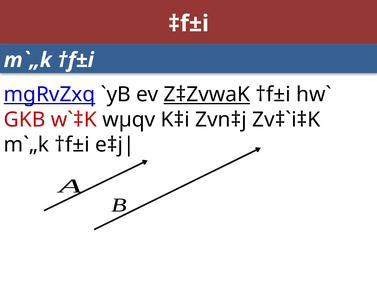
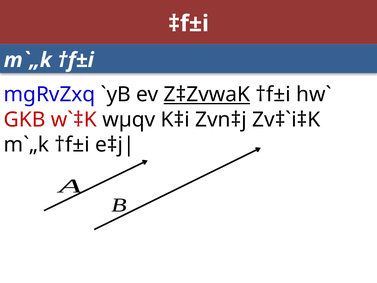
mgRvZxq underline: present -> none
